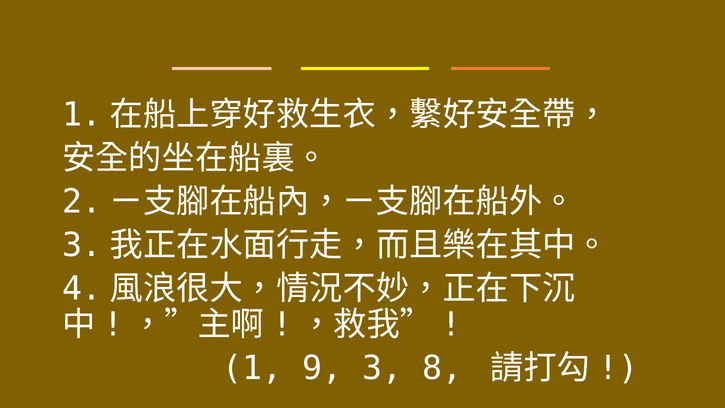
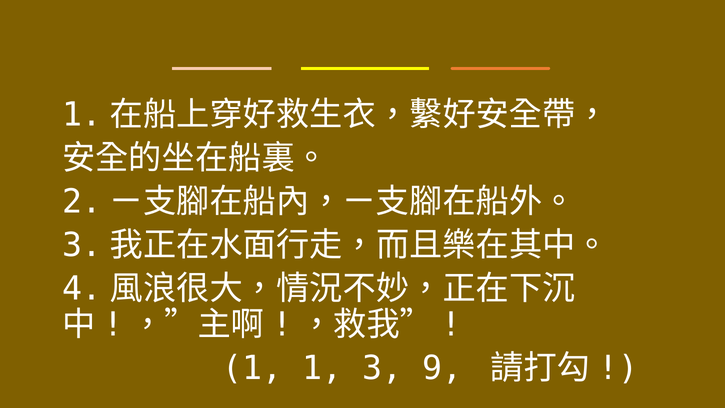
1 9: 9 -> 1
8: 8 -> 9
